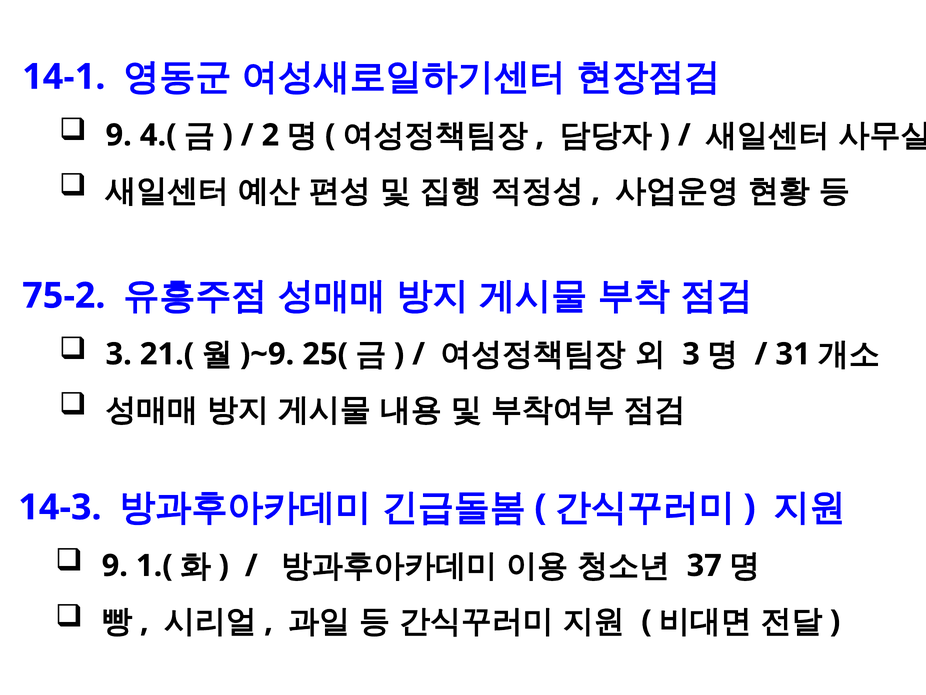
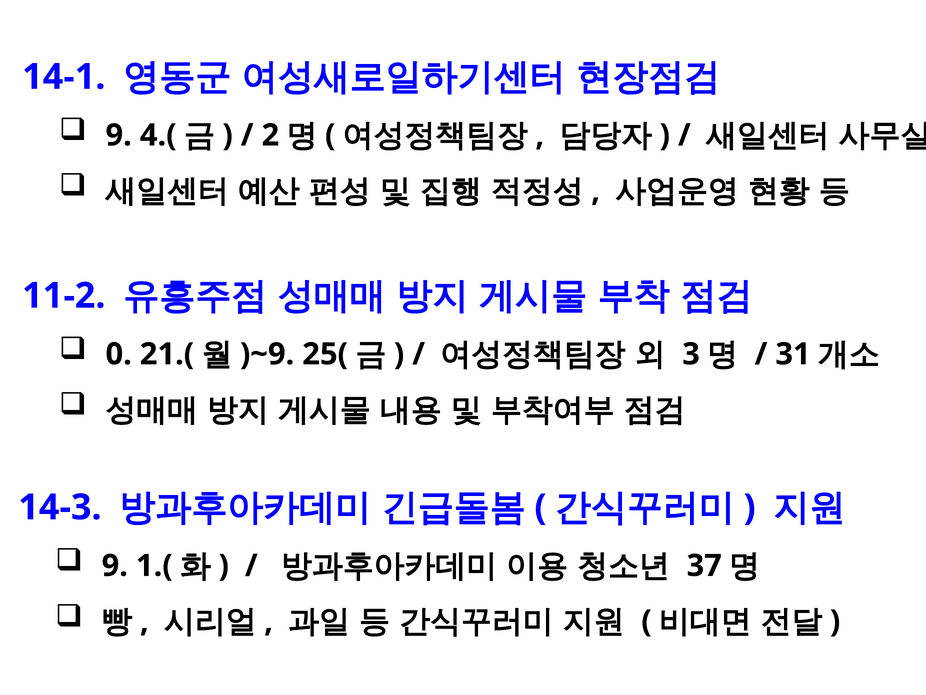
75-2: 75-2 -> 11-2
3 at (119, 354): 3 -> 0
